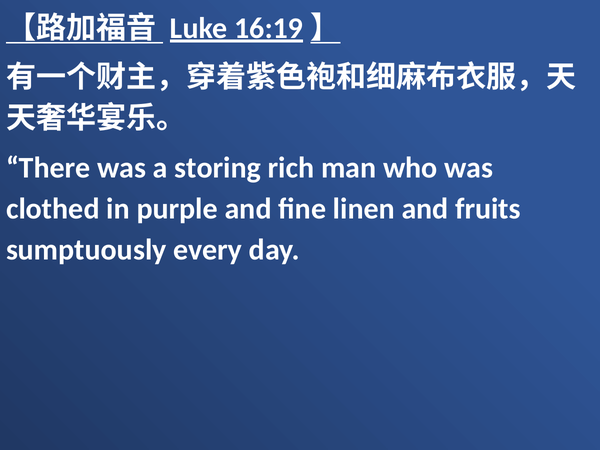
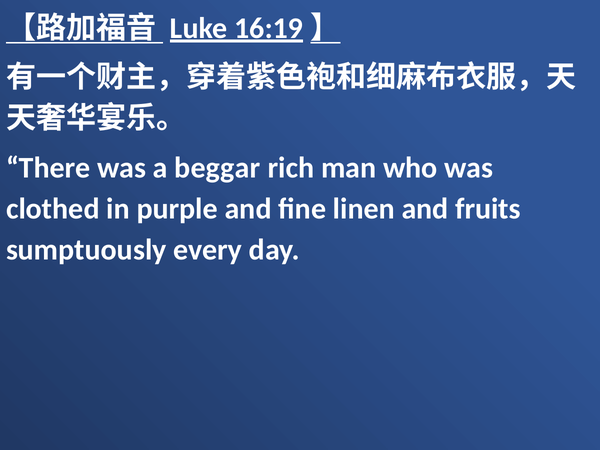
storing: storing -> beggar
